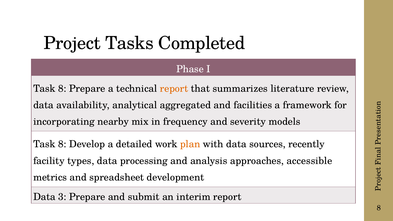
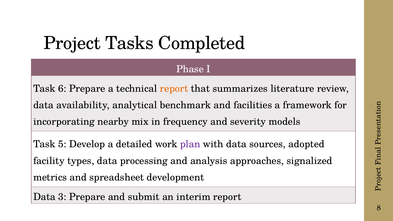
8 at (62, 89): 8 -> 6
aggregated: aggregated -> benchmark
8 at (62, 144): 8 -> 5
plan colour: orange -> purple
recently: recently -> adopted
accessible: accessible -> signalized
